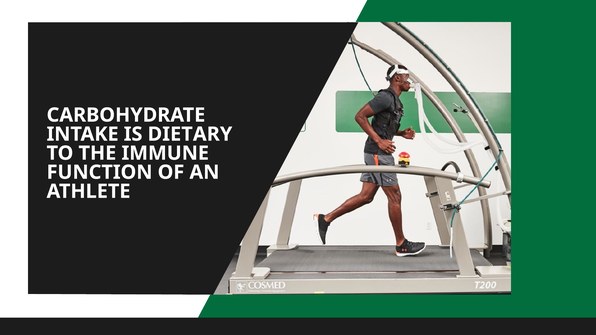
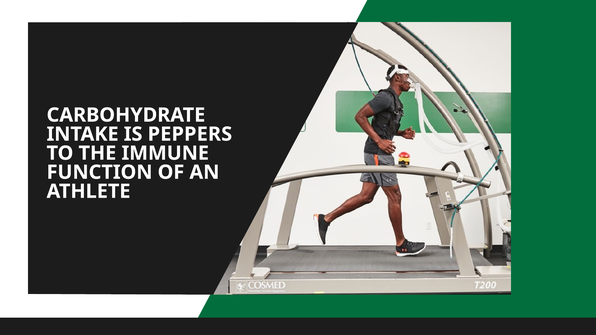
DIETARY: DIETARY -> PEPPERS
